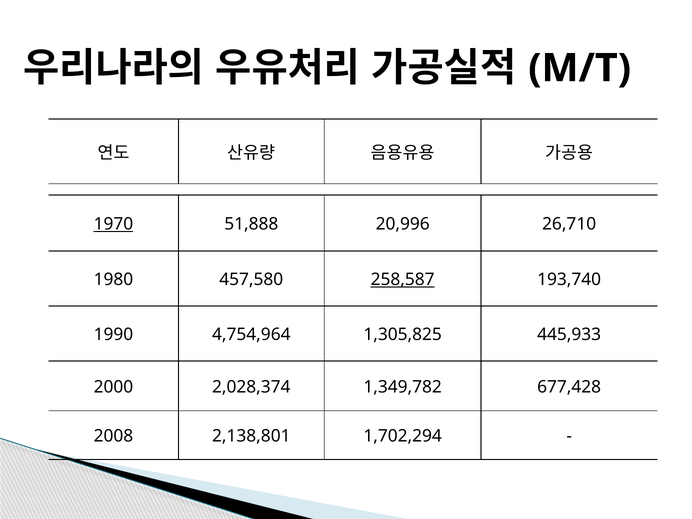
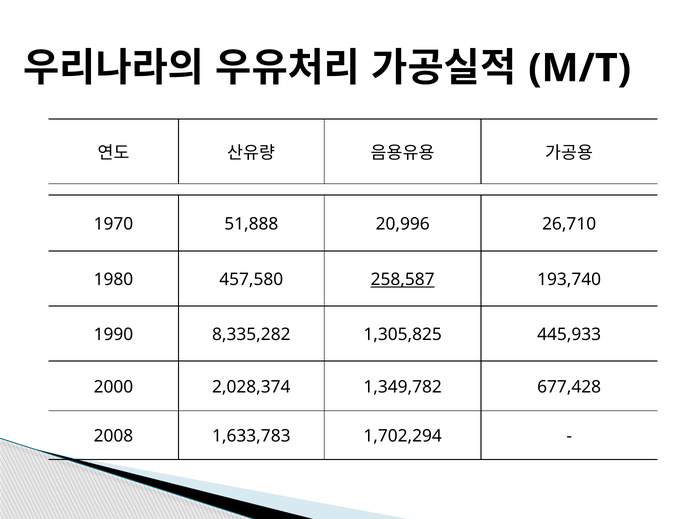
1970 underline: present -> none
4,754,964: 4,754,964 -> 8,335,282
2,138,801: 2,138,801 -> 1,633,783
